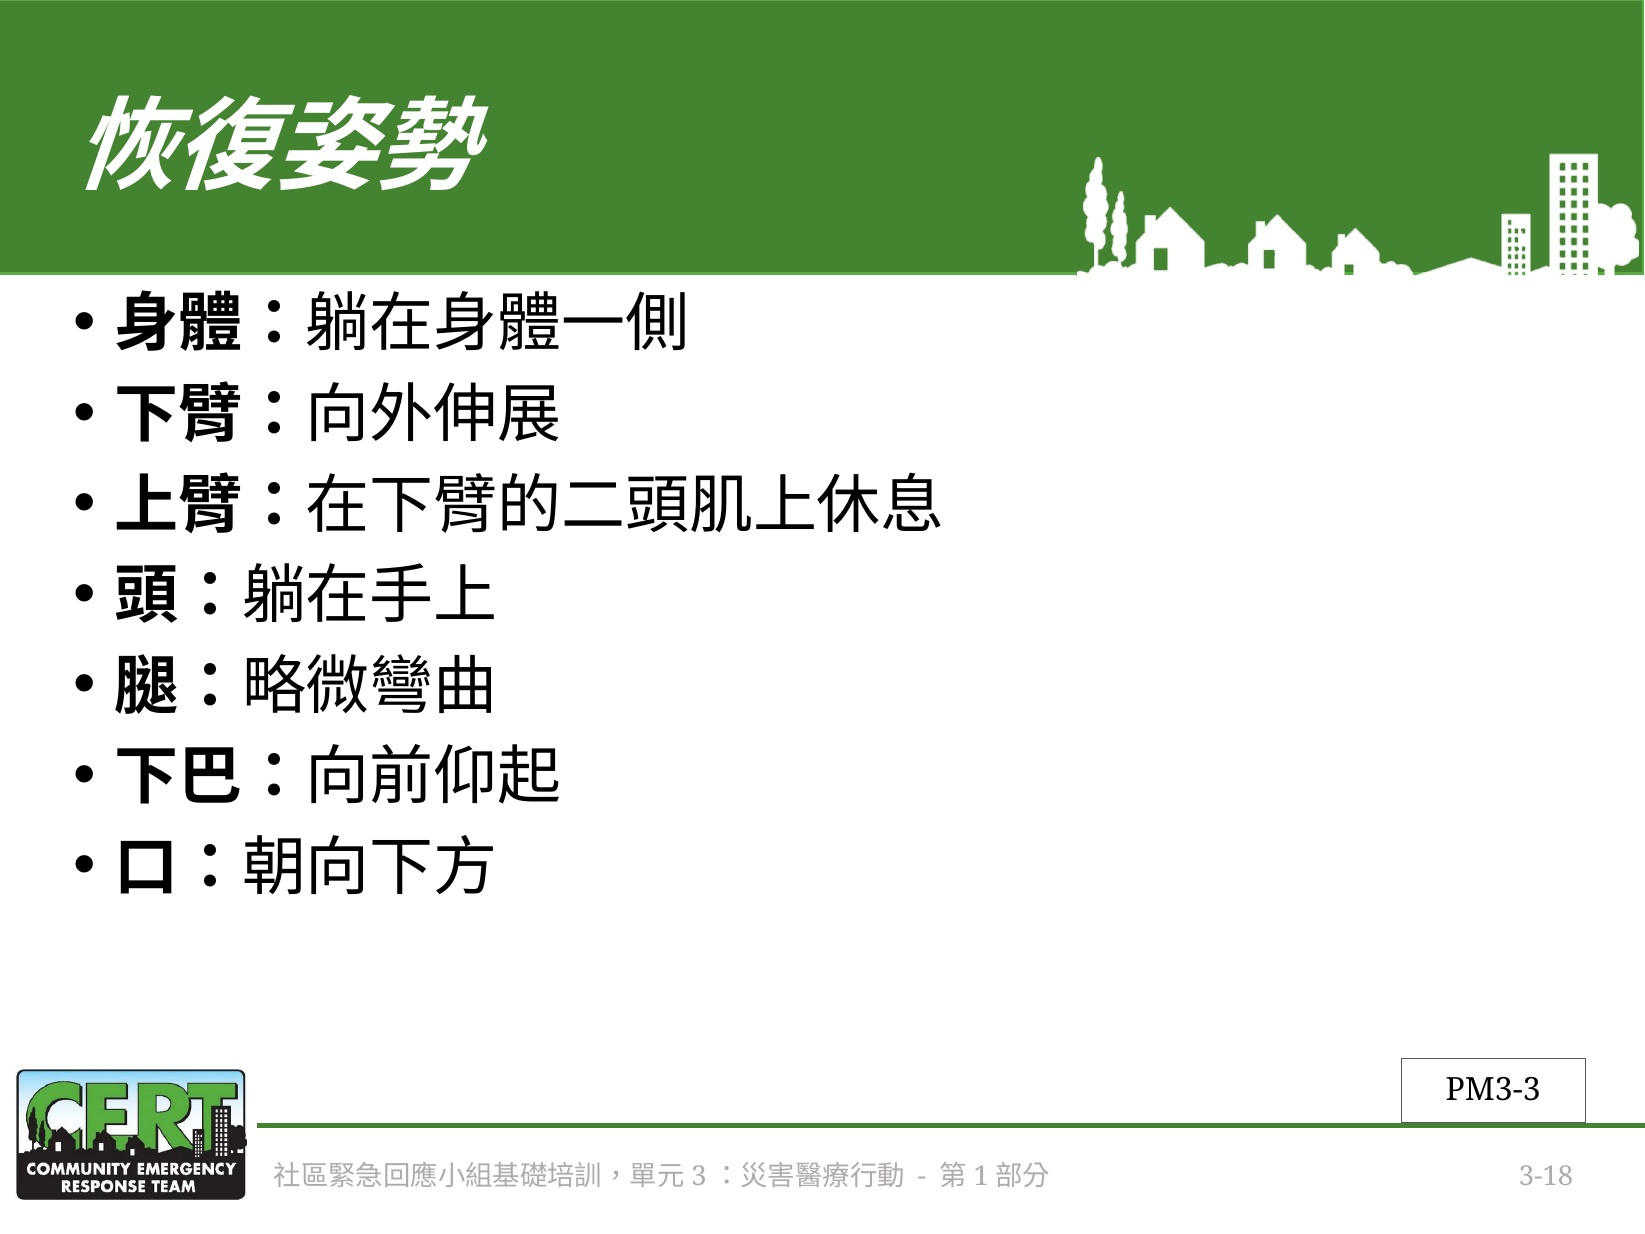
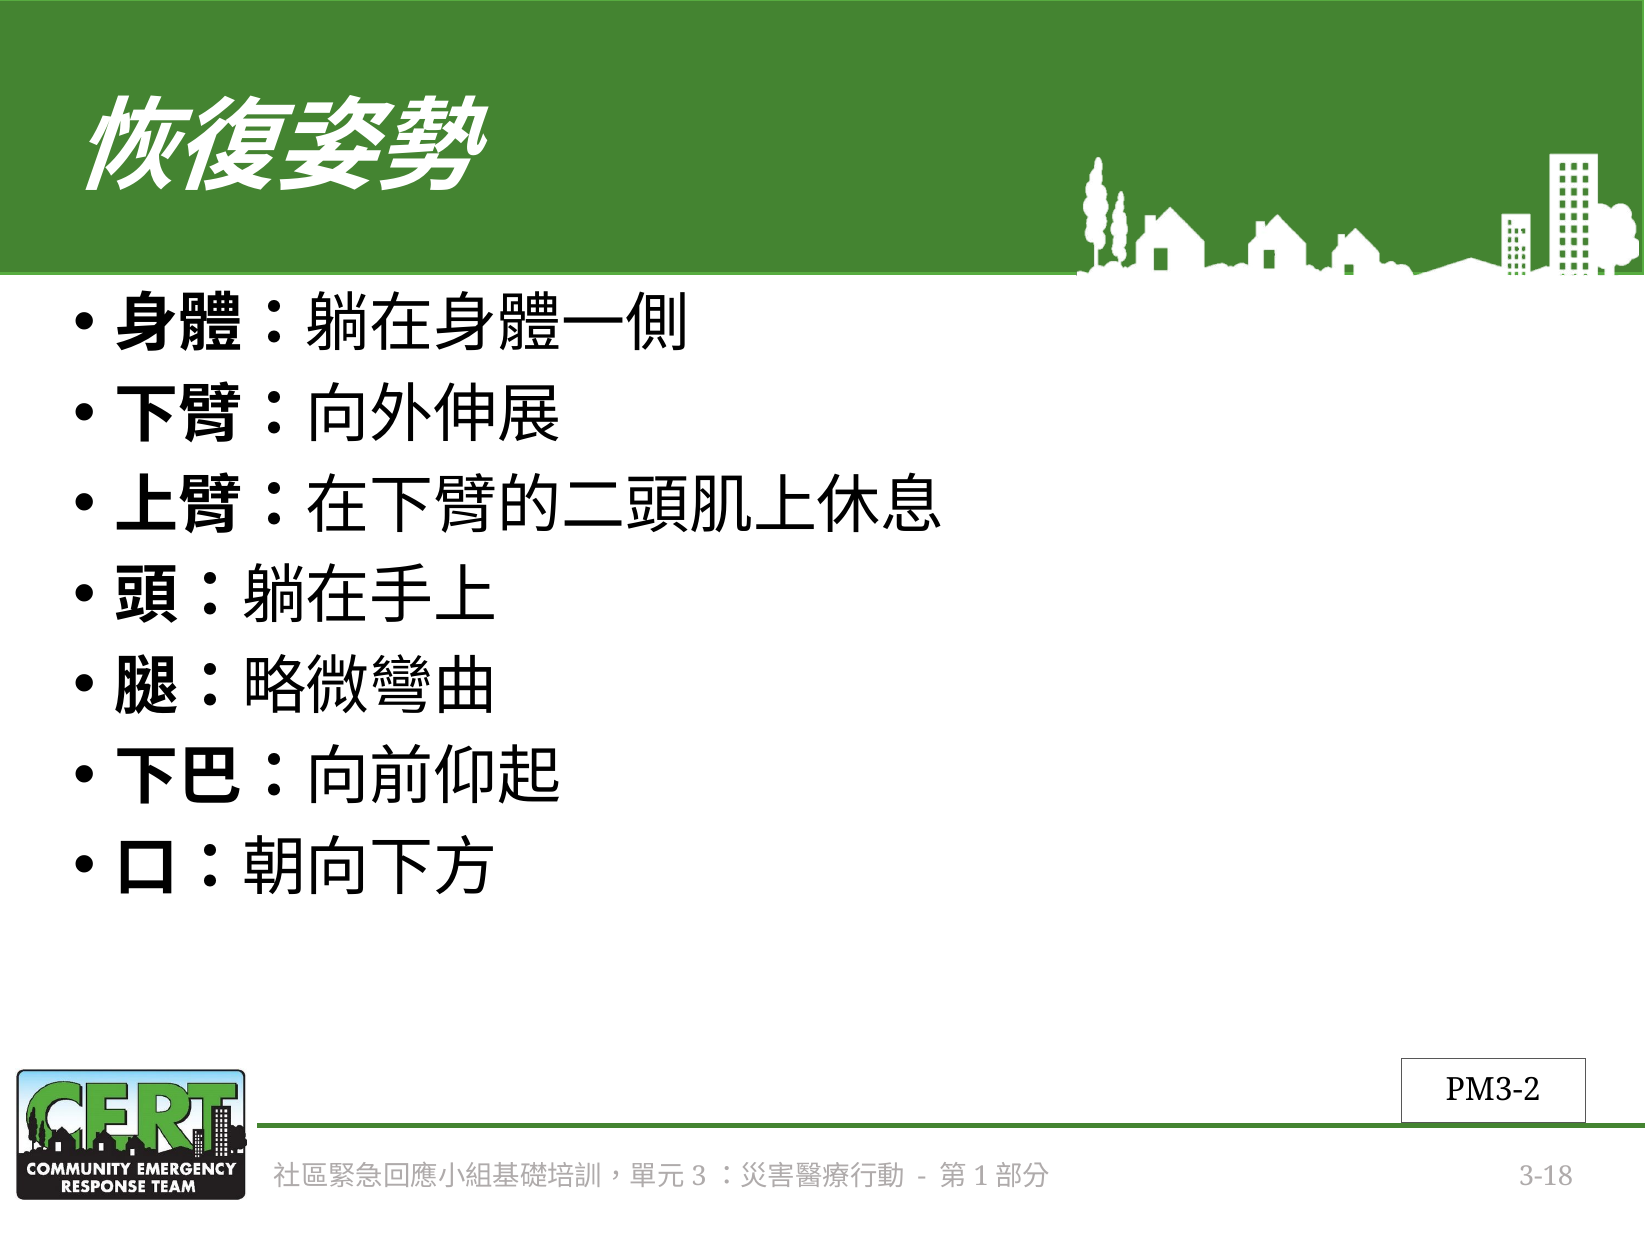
PM3-3: PM3-3 -> PM3-2
